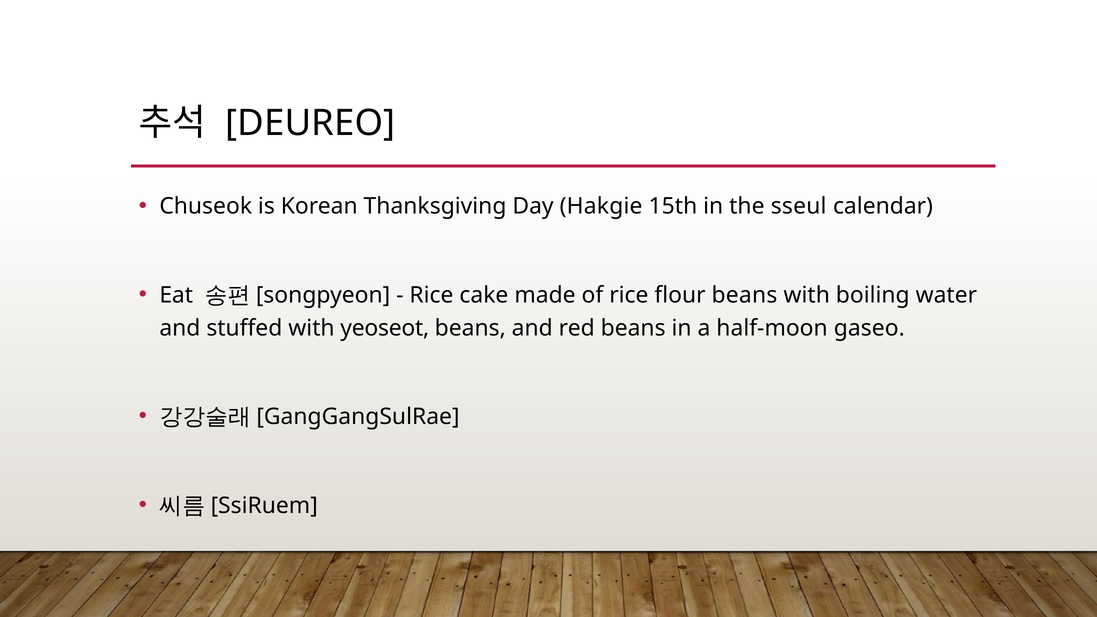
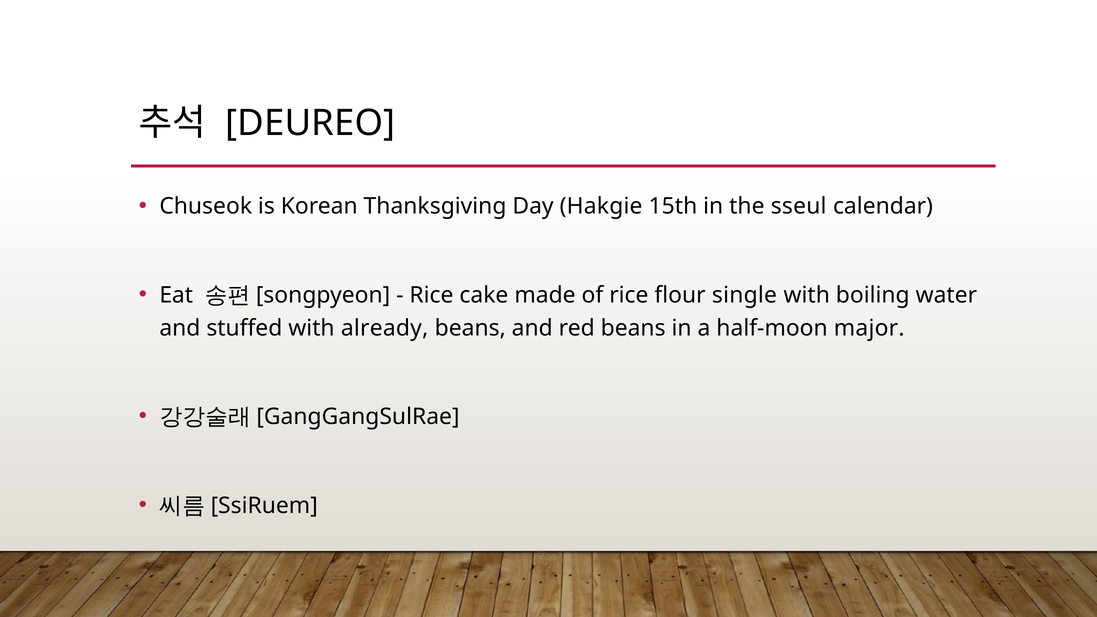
flour beans: beans -> single
yeoseot: yeoseot -> already
gaseo: gaseo -> major
